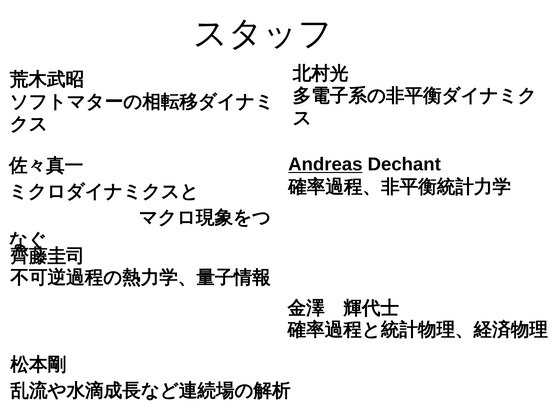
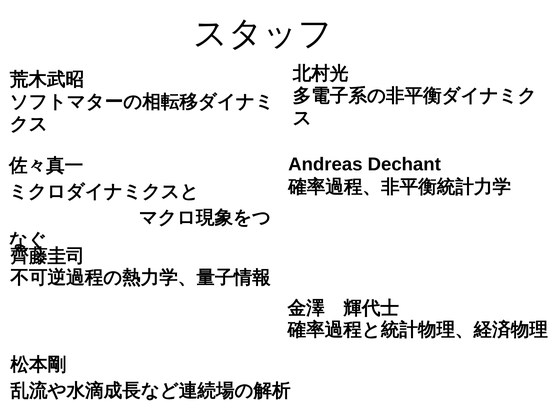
Andreas underline: present -> none
